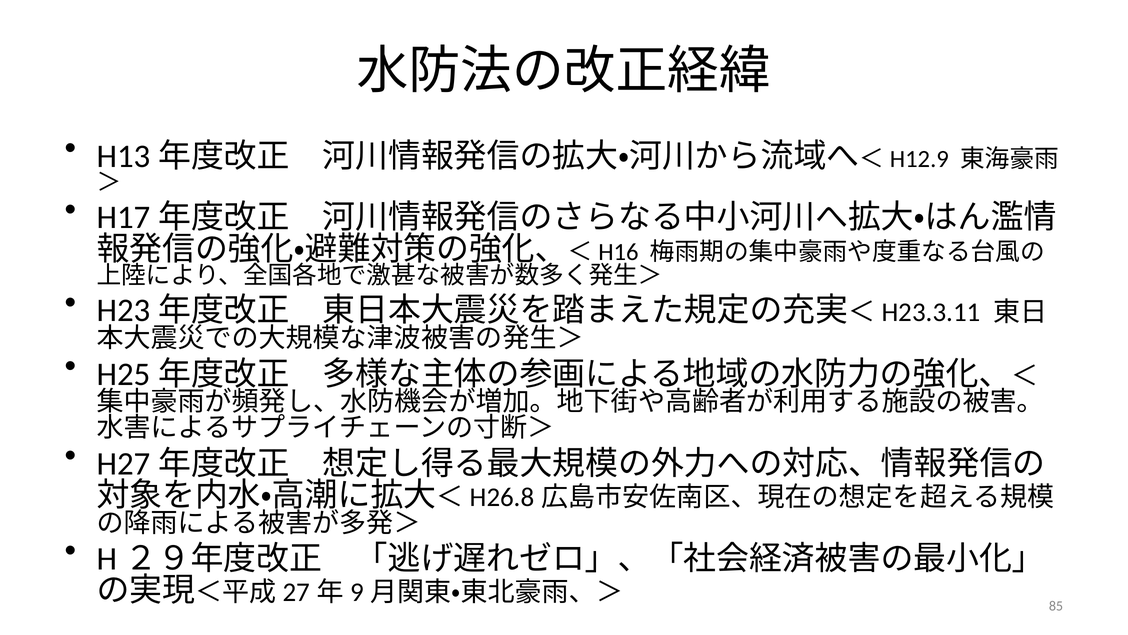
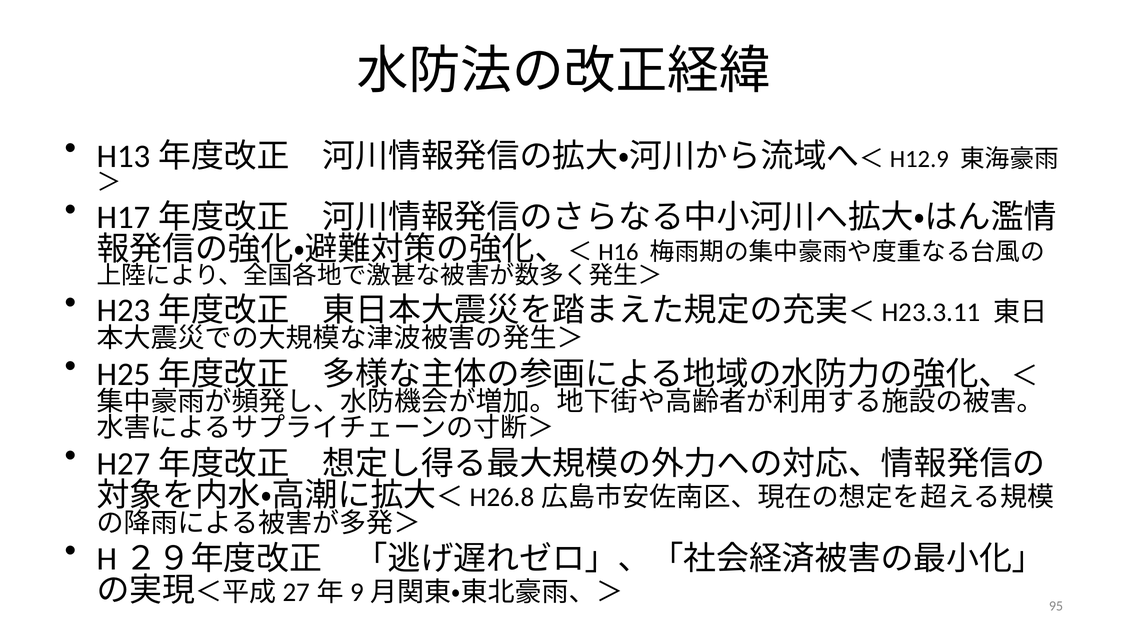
85: 85 -> 95
